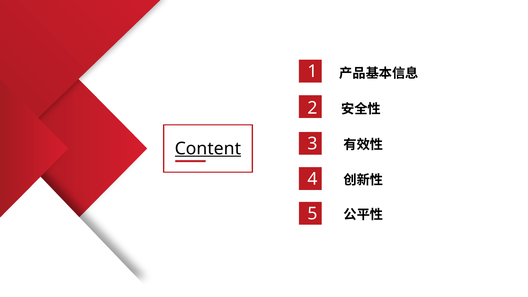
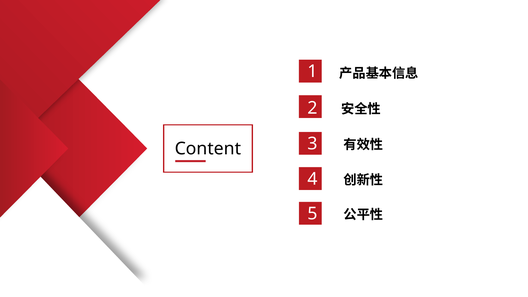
Content underline: present -> none
